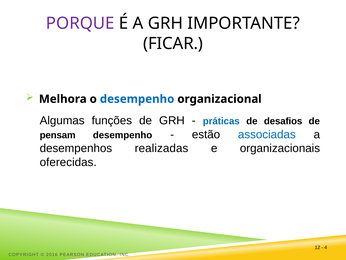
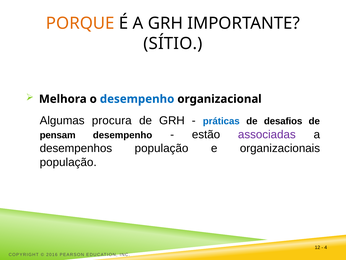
PORQUE colour: purple -> orange
FICAR: FICAR -> SÍTIO
funções: funções -> procura
associadas colour: blue -> purple
desempenhos realizadas: realizadas -> população
oferecidas at (68, 162): oferecidas -> população
